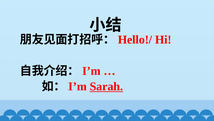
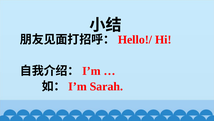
Sarah underline: present -> none
